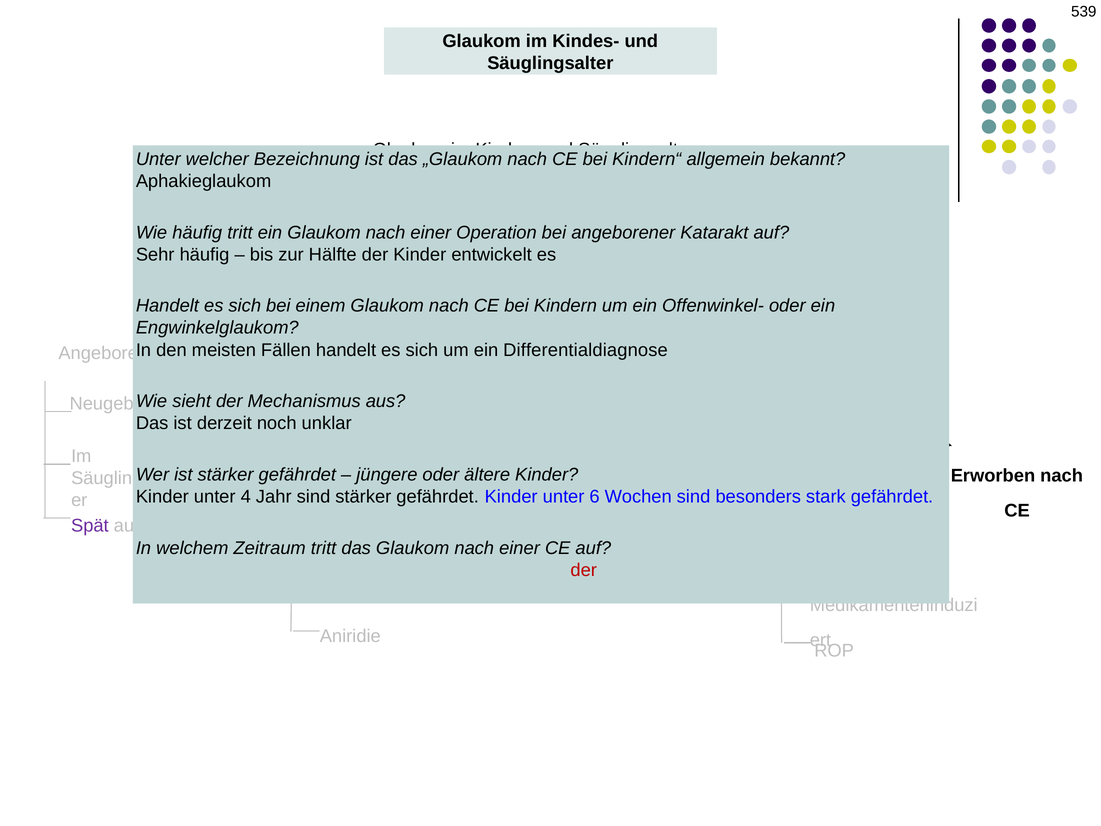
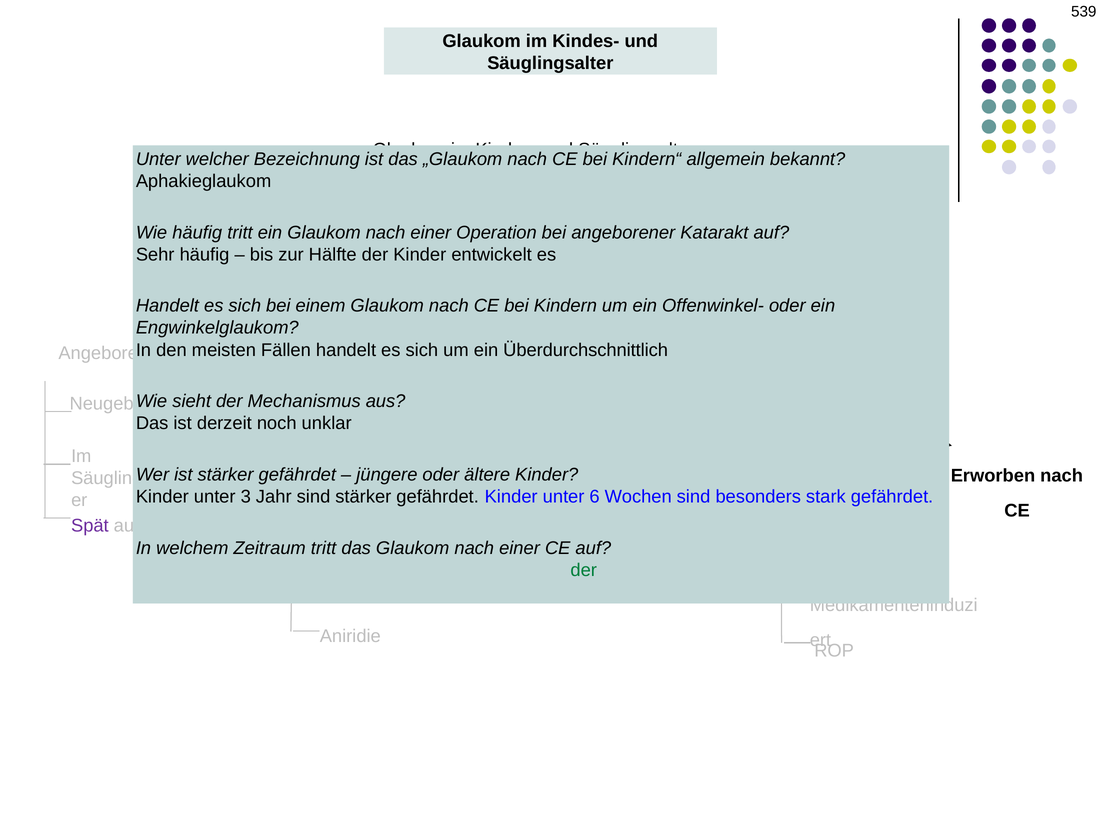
Differentialdiagnose: Differentialdiagnose -> Überdurchschnittlich
unter 4: 4 -> 3
der at (584, 570) colour: red -> green
